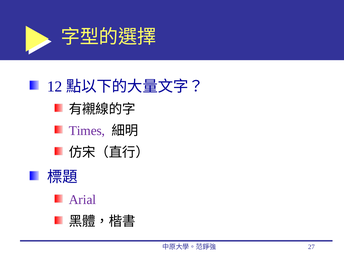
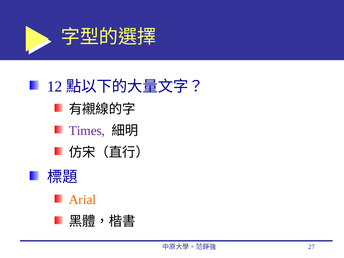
Arial colour: purple -> orange
